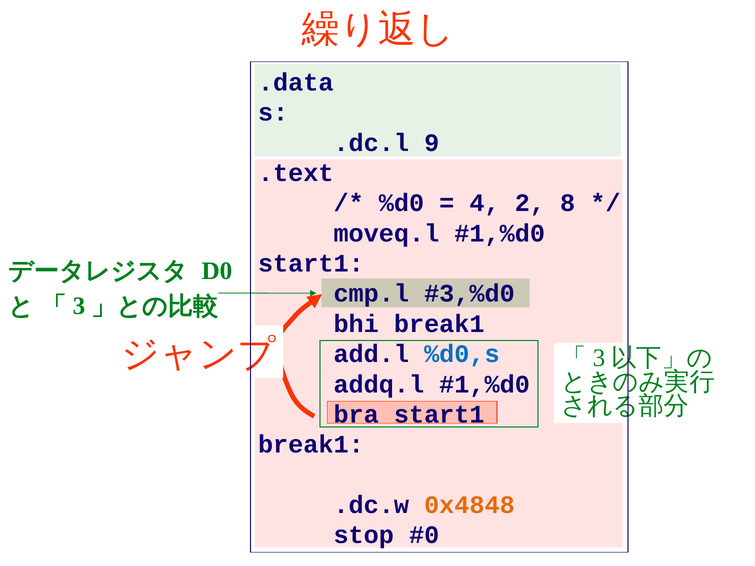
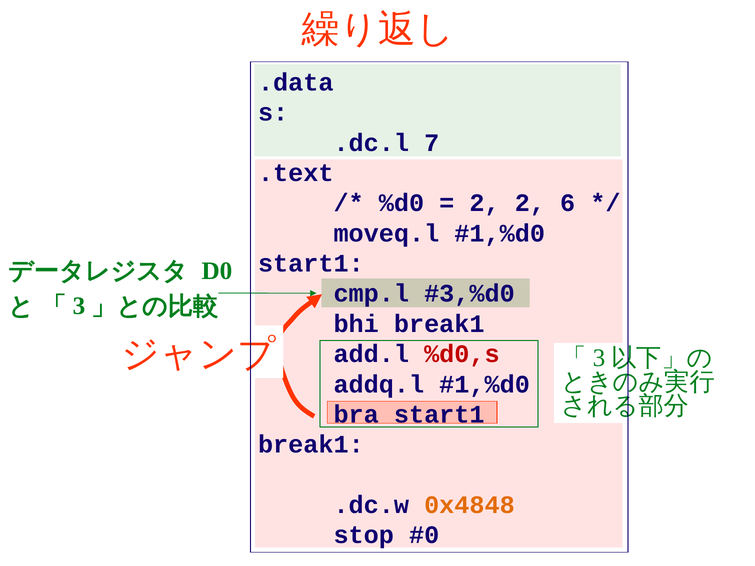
9: 9 -> 7
4 at (485, 203): 4 -> 2
8: 8 -> 6
%d0,s colour: blue -> red
